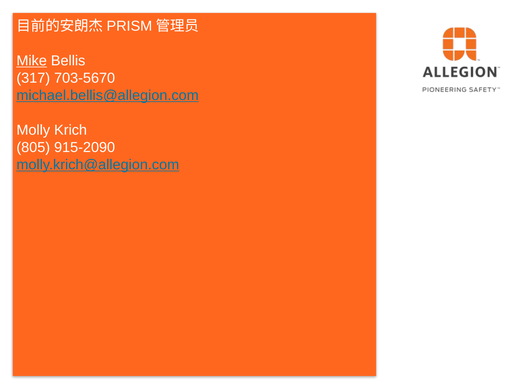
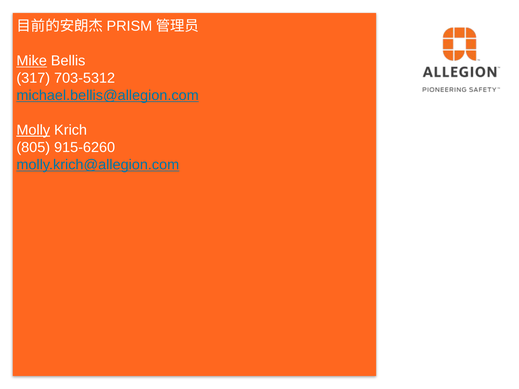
703-5670: 703-5670 -> 703-5312
Molly underline: none -> present
915-2090: 915-2090 -> 915-6260
